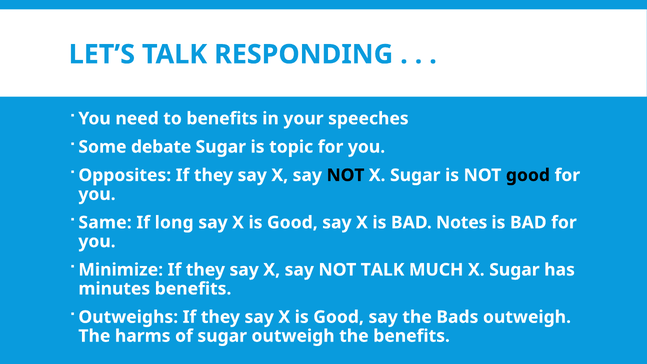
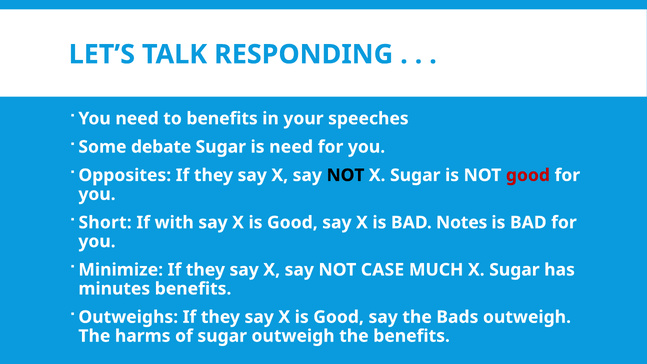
is topic: topic -> need
good at (528, 175) colour: black -> red
Same: Same -> Short
long: long -> with
NOT TALK: TALK -> CASE
